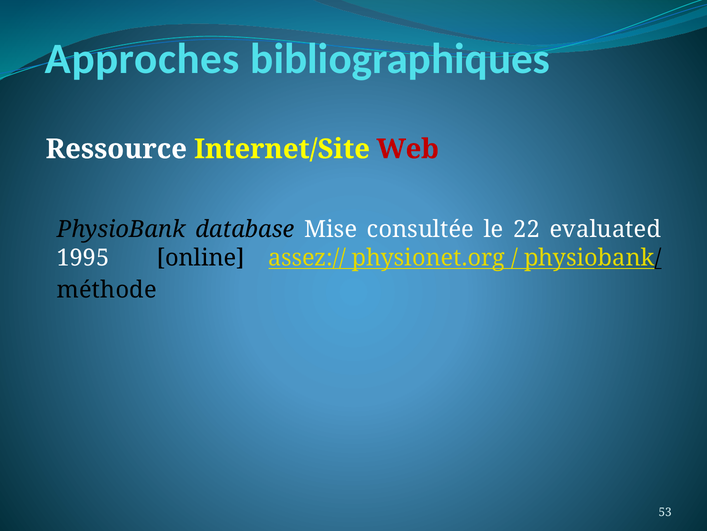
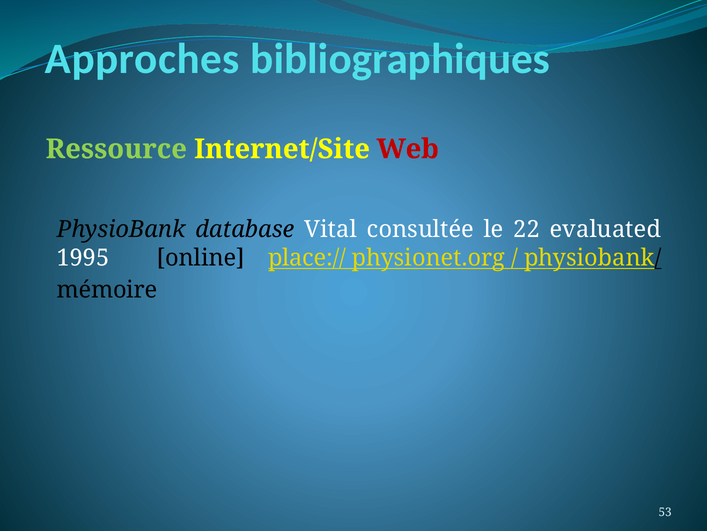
Ressource colour: white -> light green
Mise: Mise -> Vital
assez://: assez:// -> place://
méthode: méthode -> mémoire
